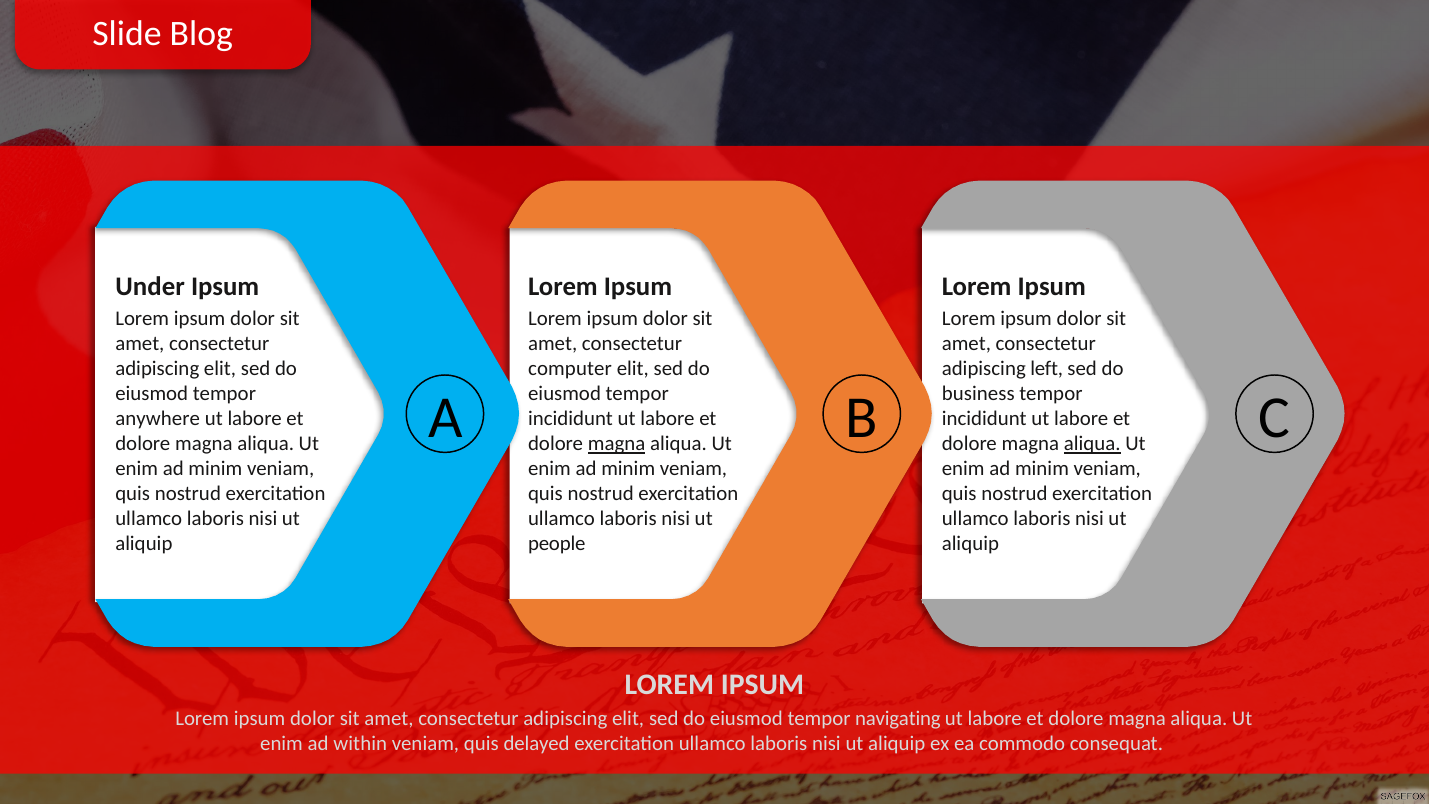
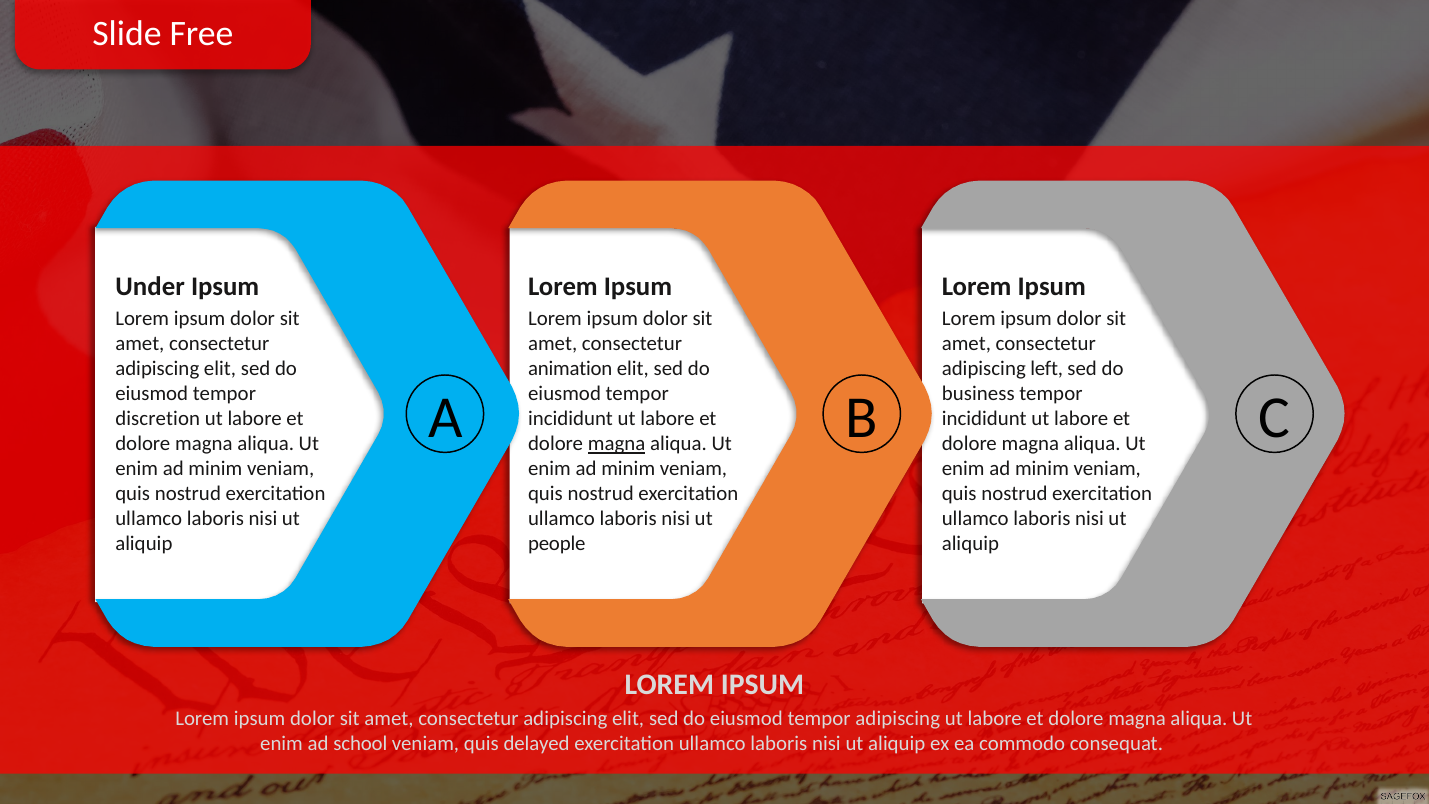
Blog: Blog -> Free
computer: computer -> animation
anywhere: anywhere -> discretion
aliqua at (1092, 444) underline: present -> none
tempor navigating: navigating -> adipiscing
within: within -> school
